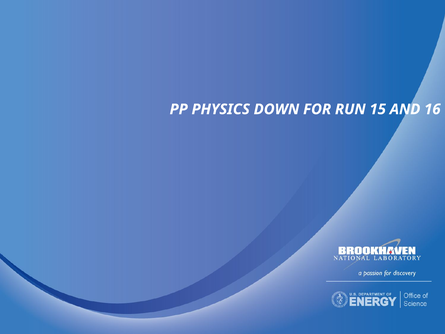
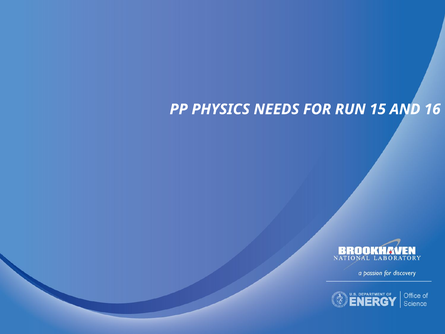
DOWN: DOWN -> NEEDS
